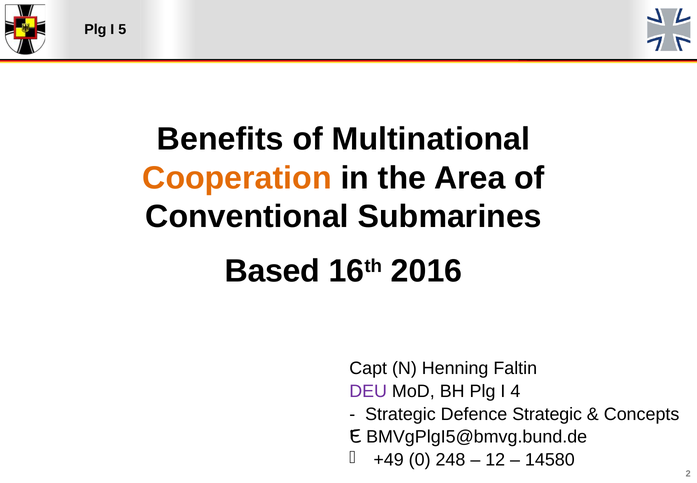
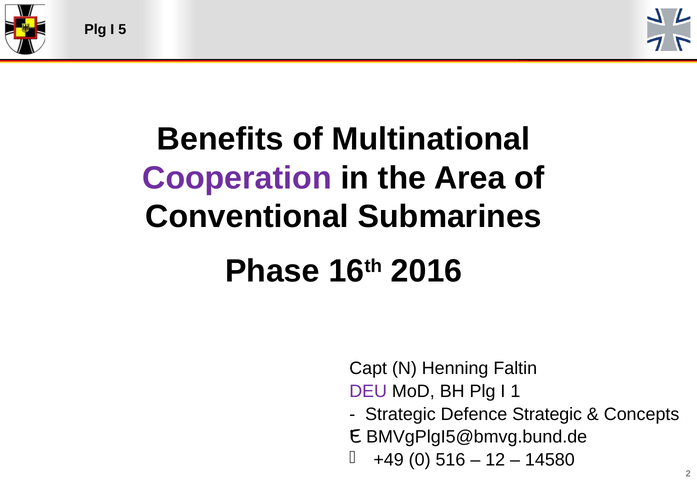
Cooperation colour: orange -> purple
Based: Based -> Phase
4: 4 -> 1
248: 248 -> 516
